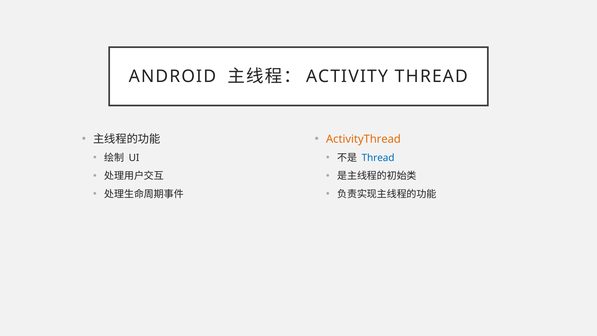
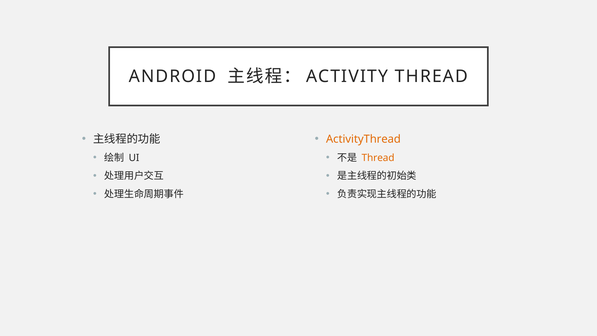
Thread at (378, 158) colour: blue -> orange
